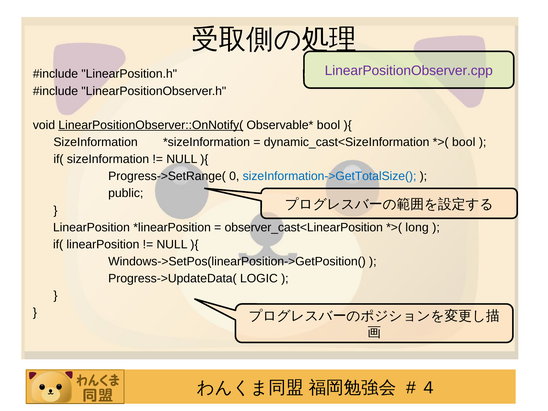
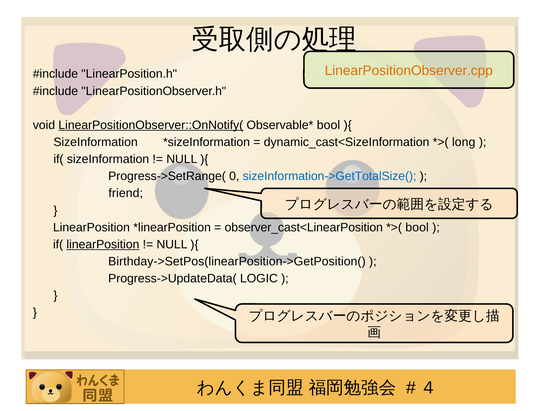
LinearPositionObserver.cpp colour: purple -> orange
bool at (464, 142): bool -> long
public: public -> friend
long at (417, 227): long -> bool
linearPosition at (103, 244) underline: none -> present
Windows->SetPos(linearPosition->GetPosition(: Windows->SetPos(linearPosition->GetPosition( -> Birthday->SetPos(linearPosition->GetPosition(
